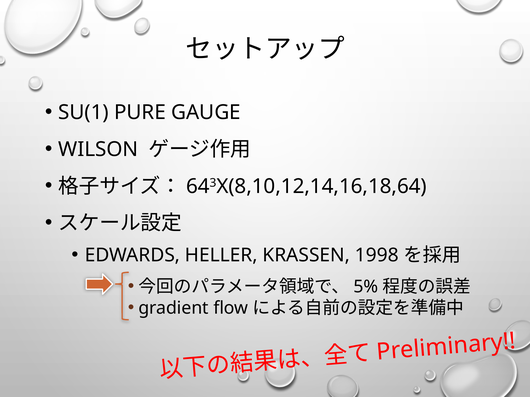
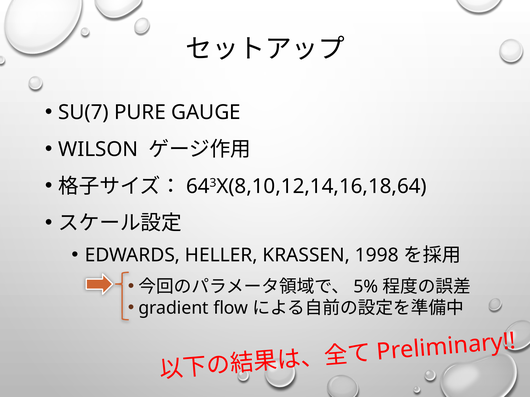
SU(1: SU(1 -> SU(7
